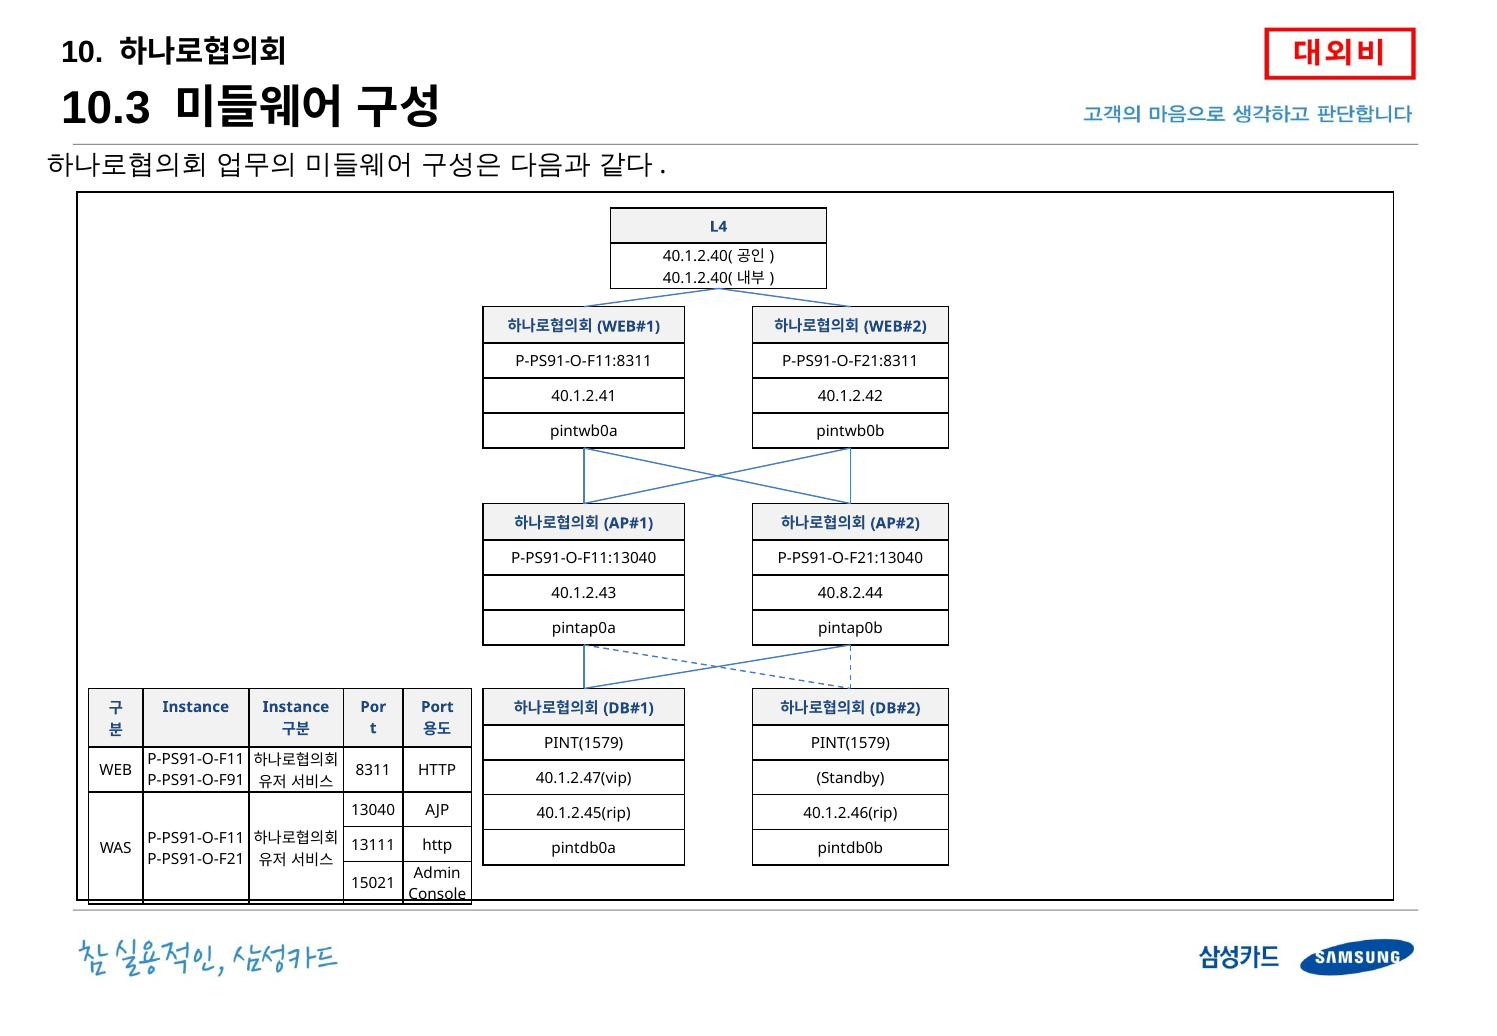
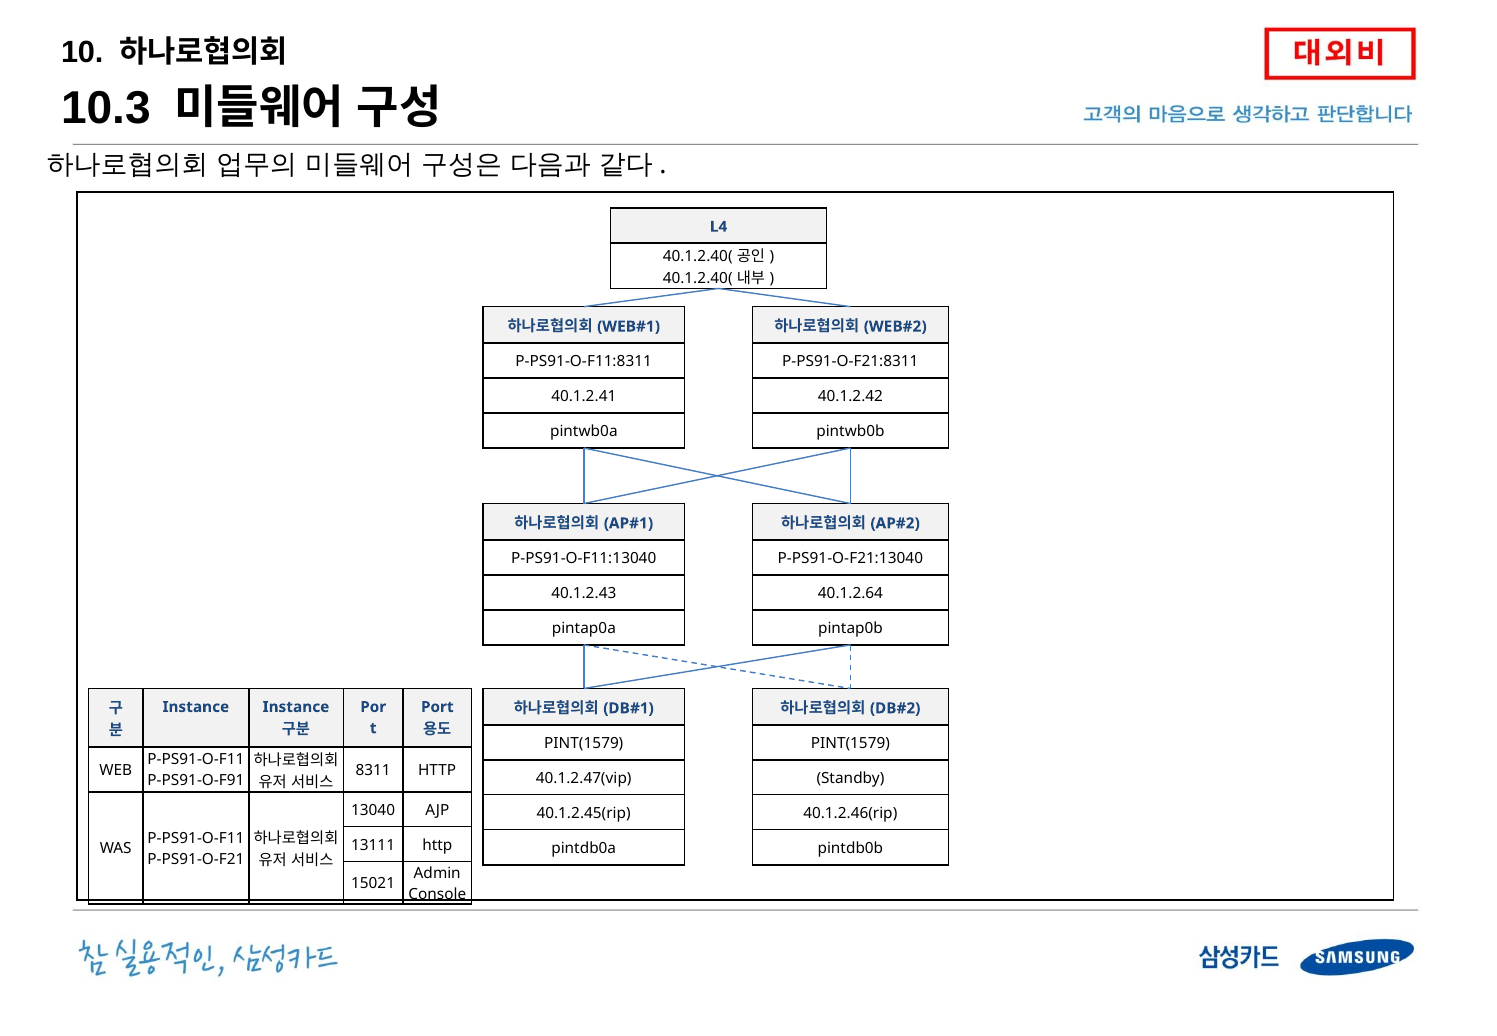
40.8.2.44: 40.8.2.44 -> 40.1.2.64
